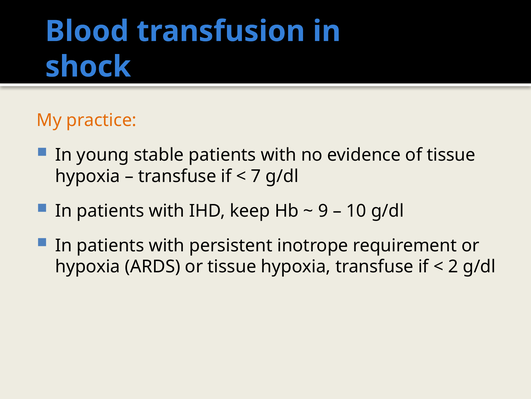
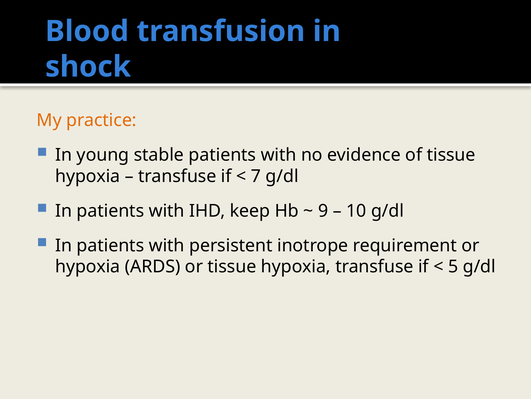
2: 2 -> 5
